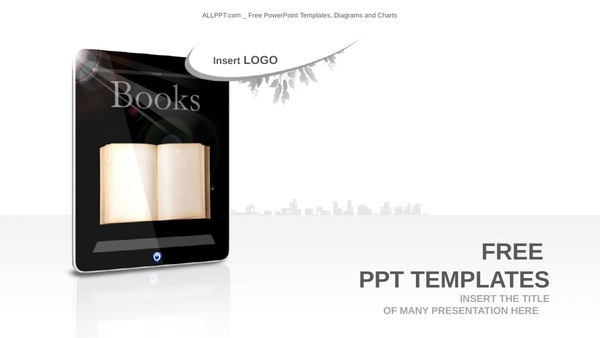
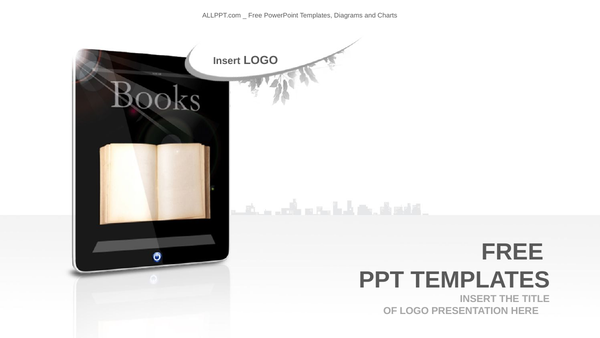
OF MANY: MANY -> LOGO
